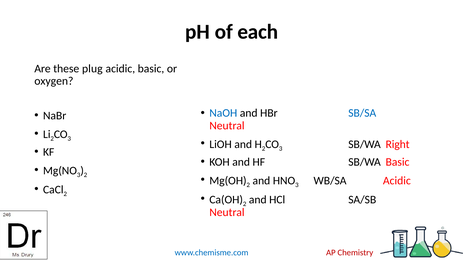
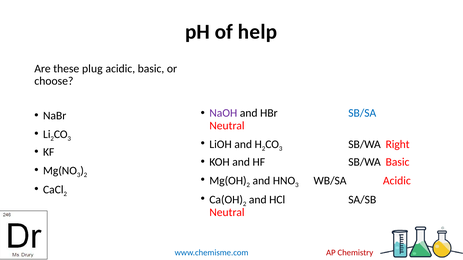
each: each -> help
oxygen: oxygen -> choose
NaOH colour: blue -> purple
